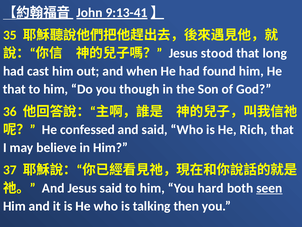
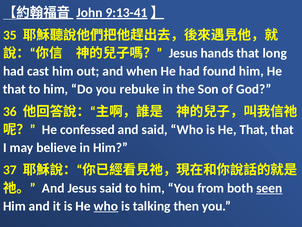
stood: stood -> hands
though: though -> rebuke
is He Rich: Rich -> That
hard: hard -> from
who at (106, 206) underline: none -> present
